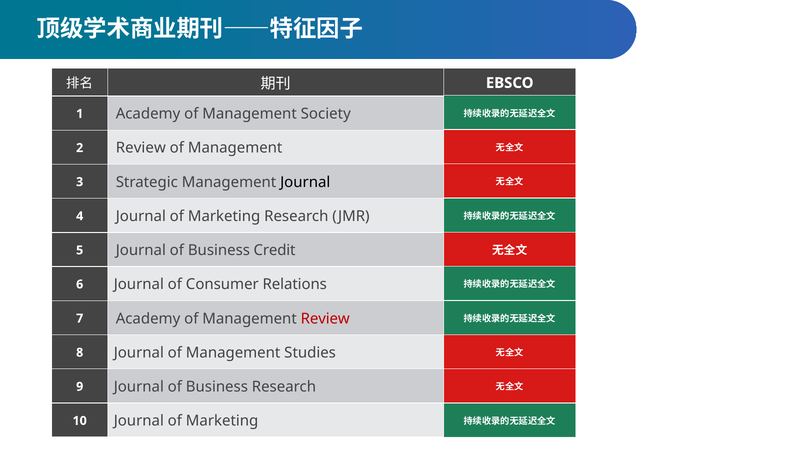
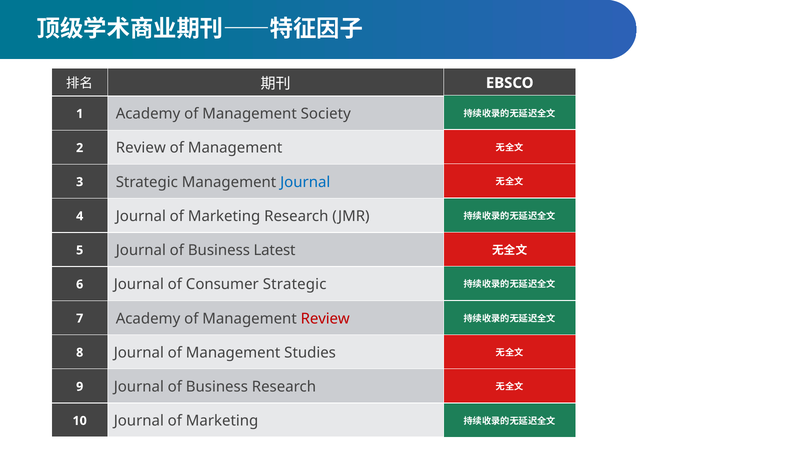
Journal at (305, 182) colour: black -> blue
Credit: Credit -> Latest
Consumer Relations: Relations -> Strategic
